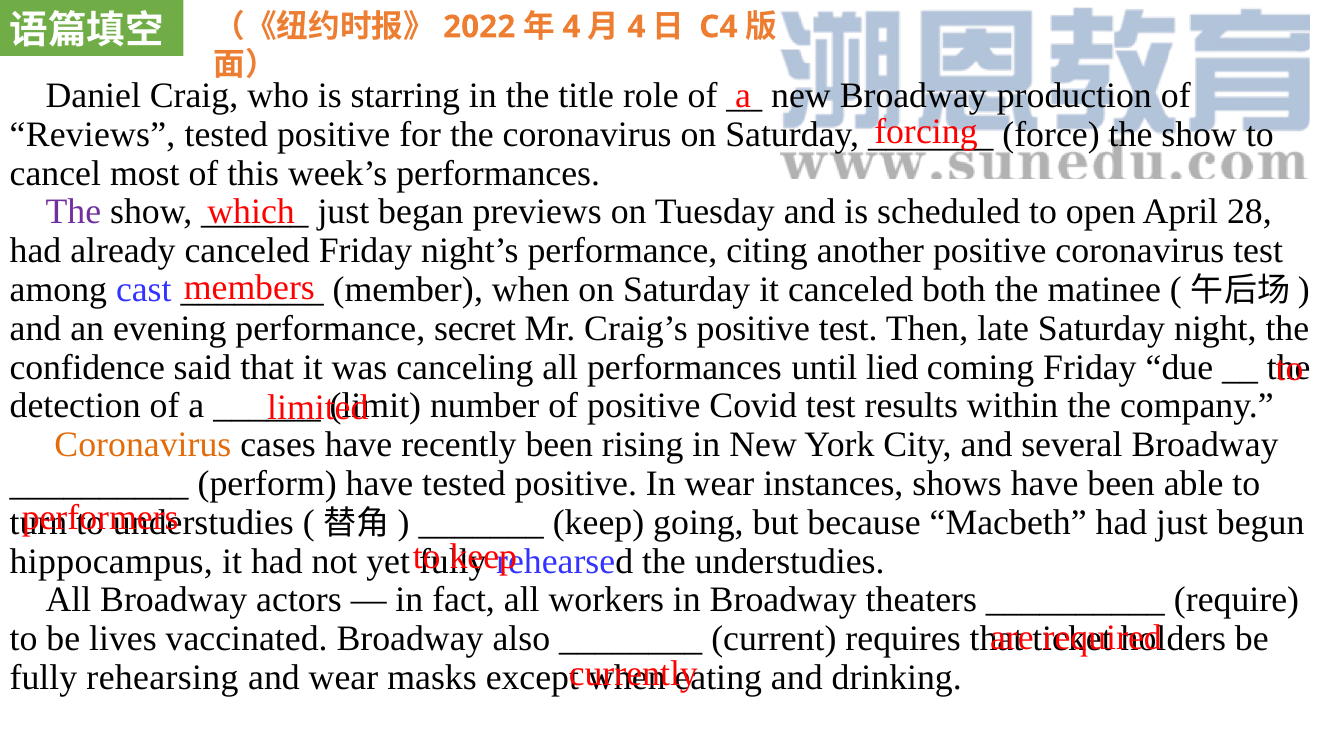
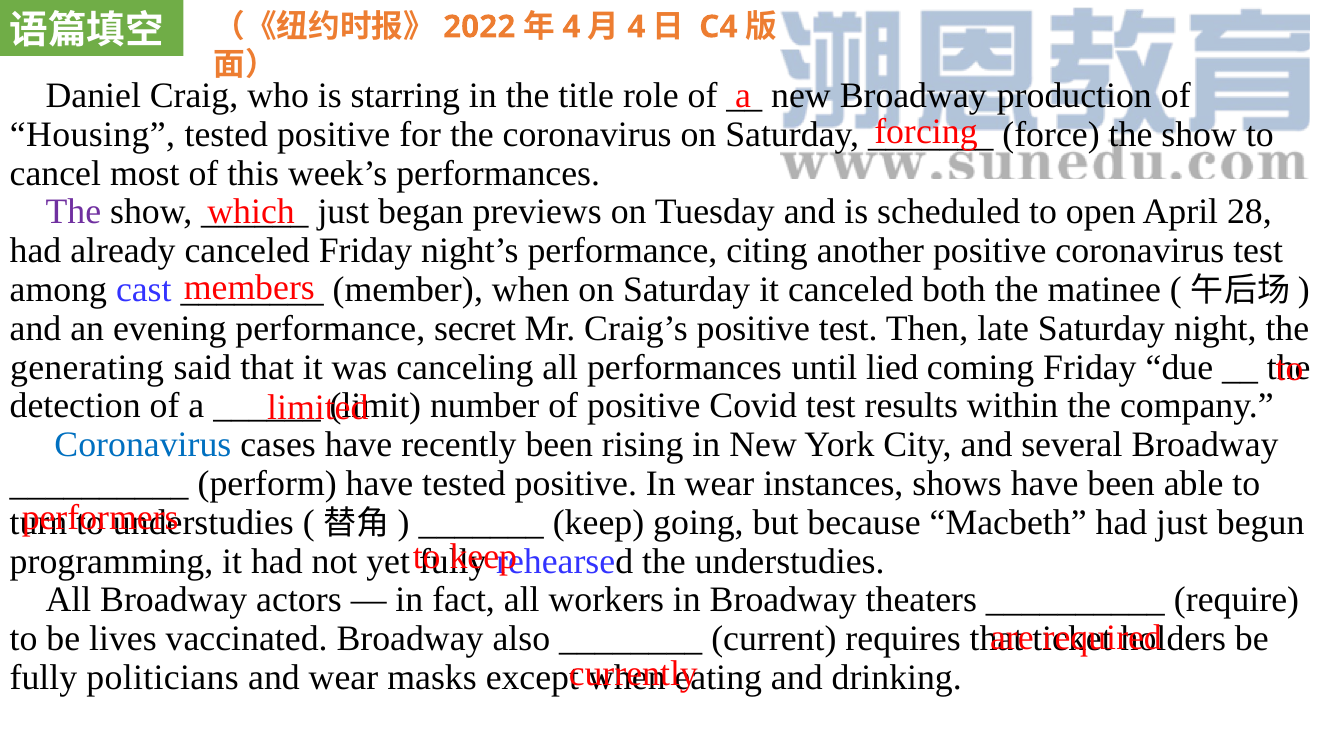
Reviews: Reviews -> Housing
confidence: confidence -> generating
Coronavirus at (143, 445) colour: orange -> blue
hippocampus: hippocampus -> programming
rehearsing: rehearsing -> politicians
